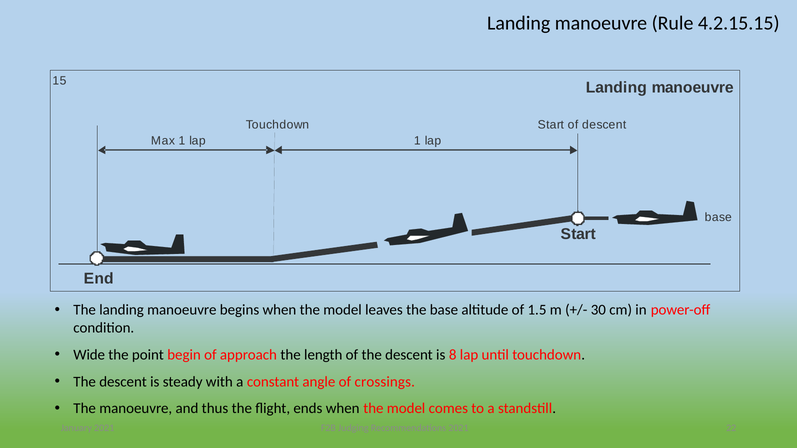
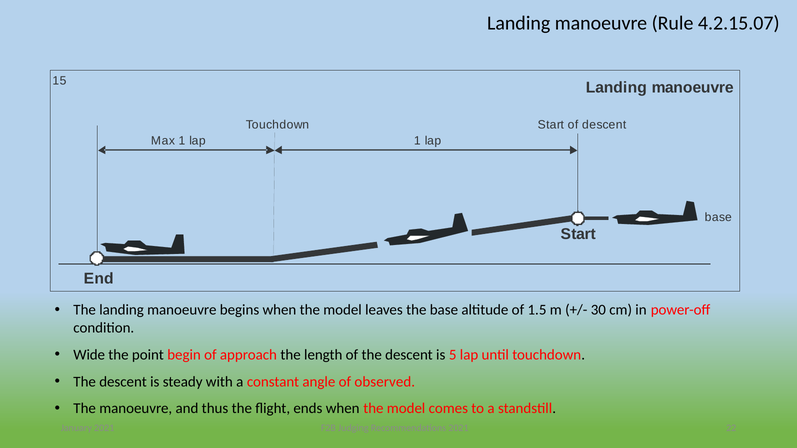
4.2.15.15: 4.2.15.15 -> 4.2.15.07
8: 8 -> 5
crossings: crossings -> observed
